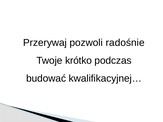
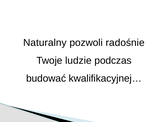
Przerywaj: Przerywaj -> Naturalny
krótko: krótko -> ludzie
